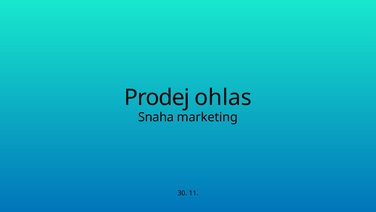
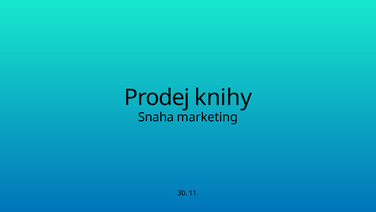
ohlas: ohlas -> knihy
